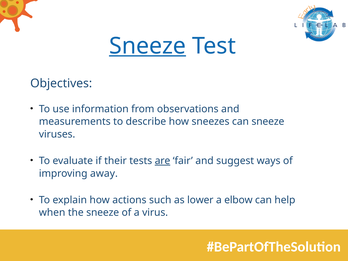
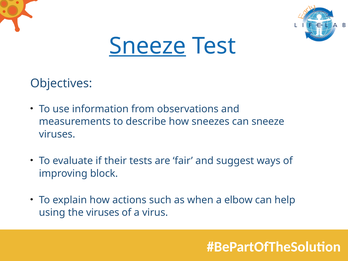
are underline: present -> none
away: away -> block
lower: lower -> when
when: when -> using
the sneeze: sneeze -> viruses
